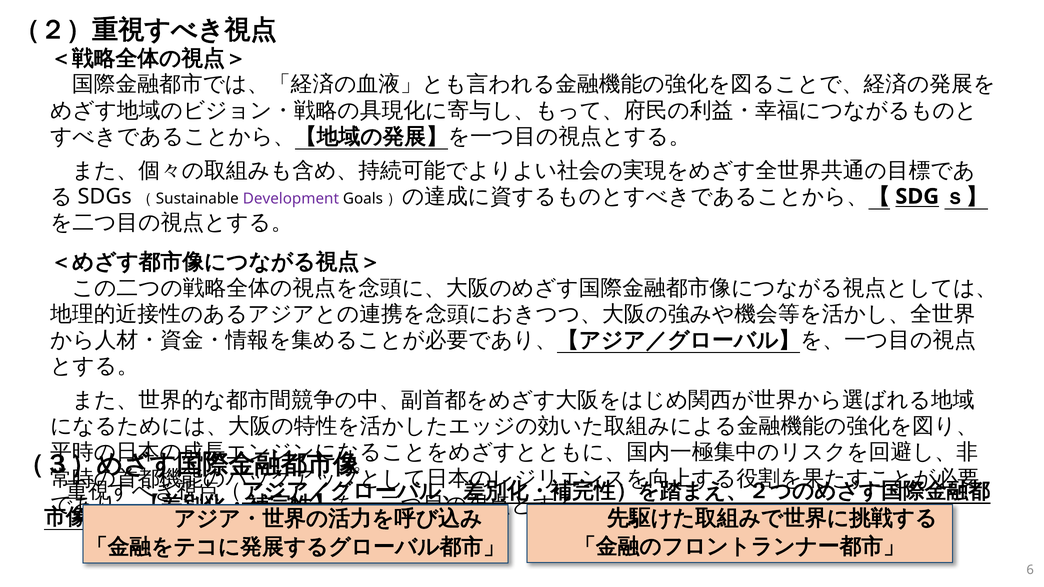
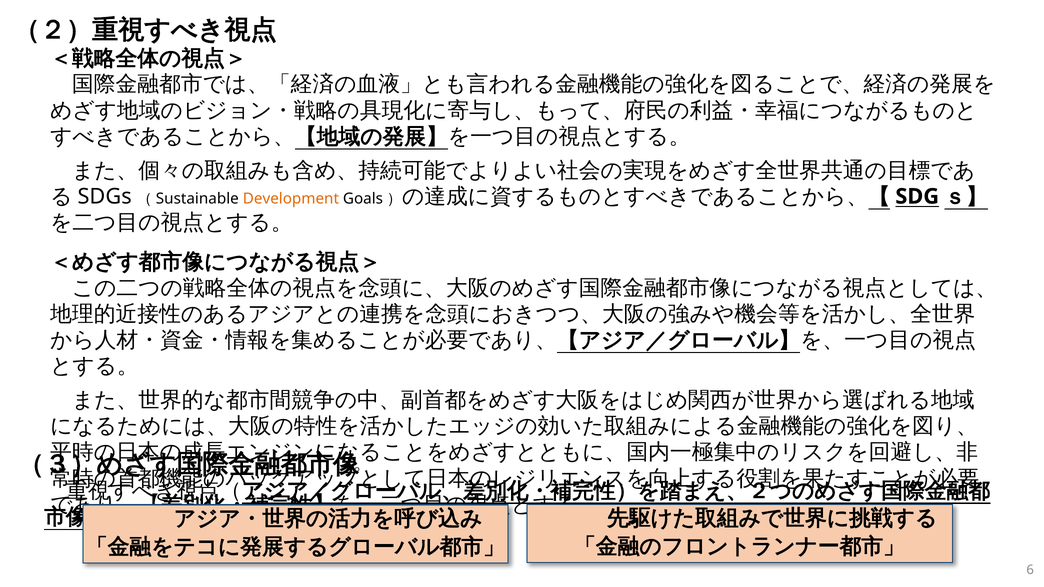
Development colour: purple -> orange
